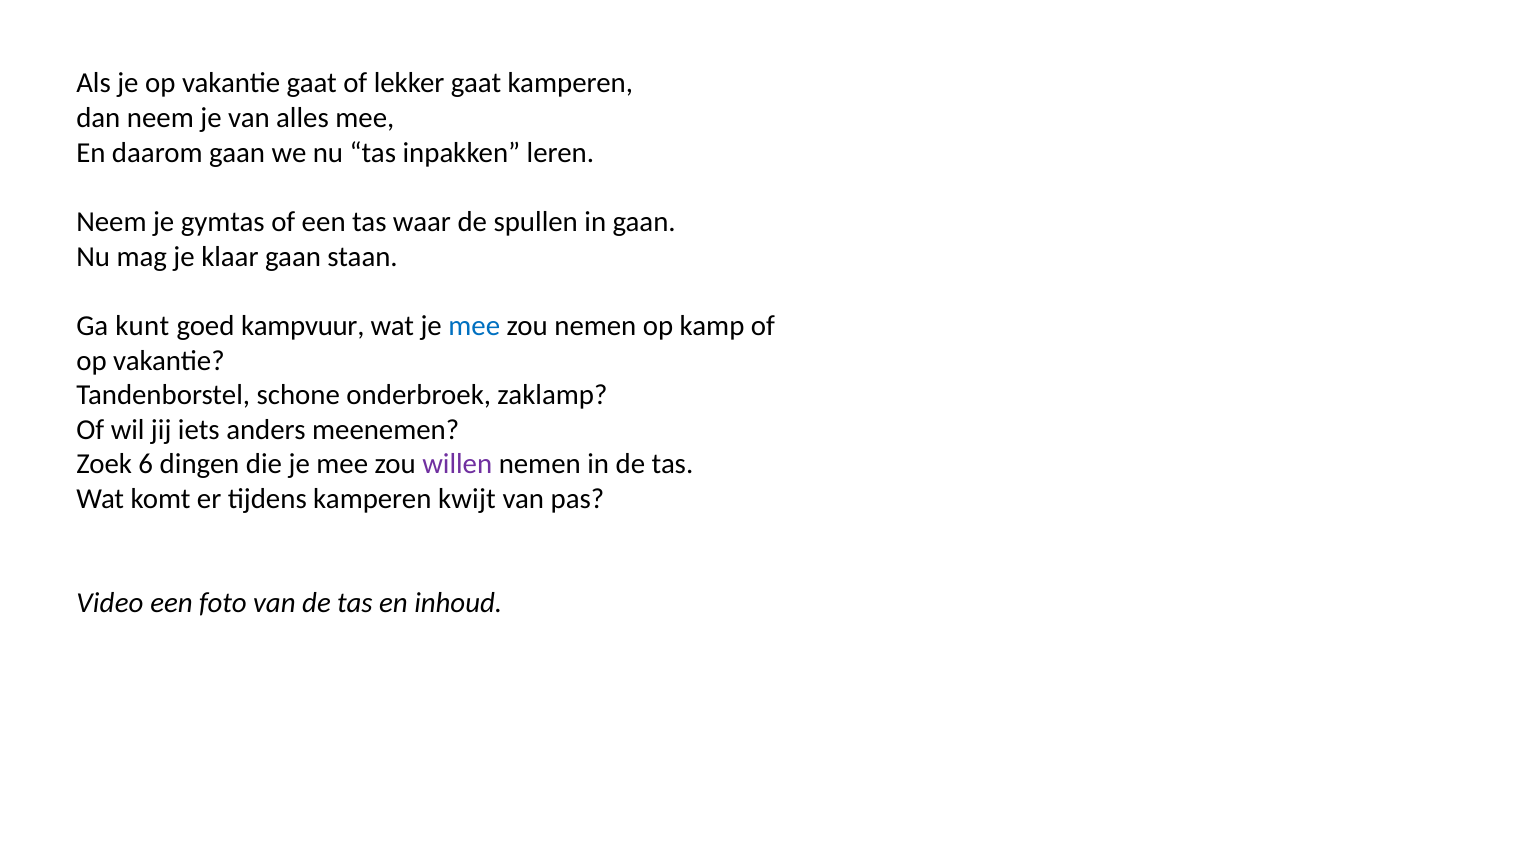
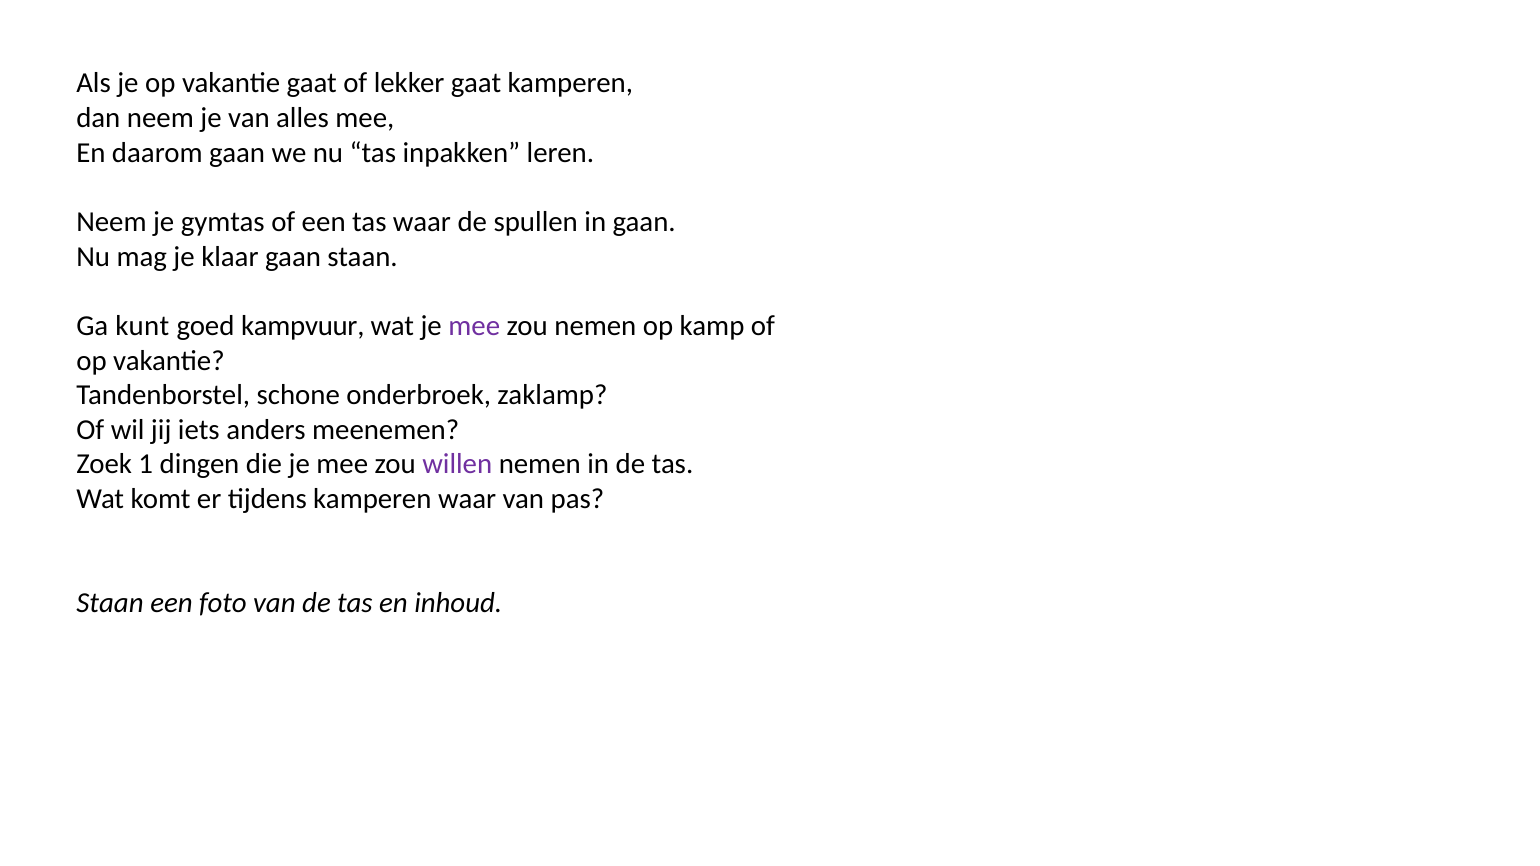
mee at (474, 326) colour: blue -> purple
6: 6 -> 1
kamperen kwijt: kwijt -> waar
Video at (110, 603): Video -> Staan
